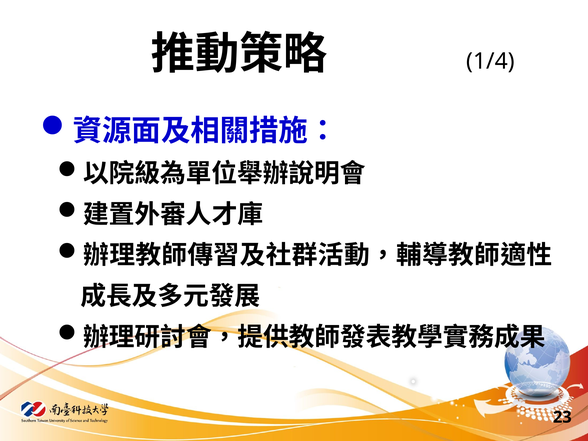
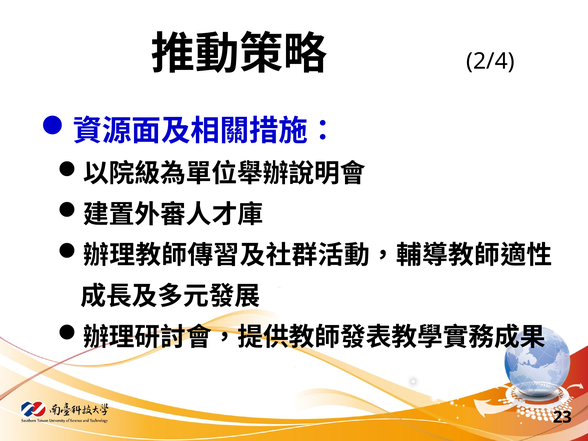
1/4: 1/4 -> 2/4
